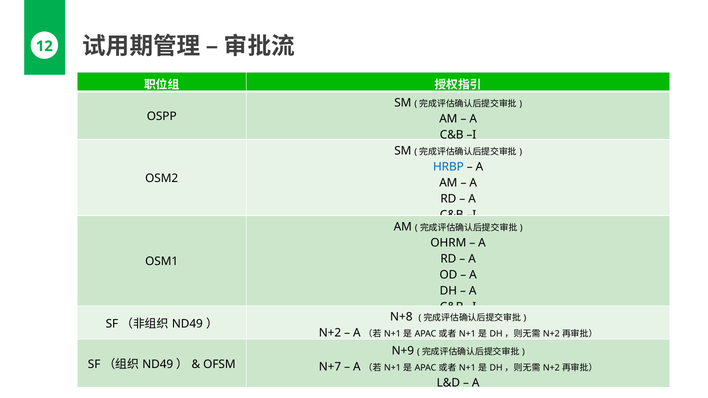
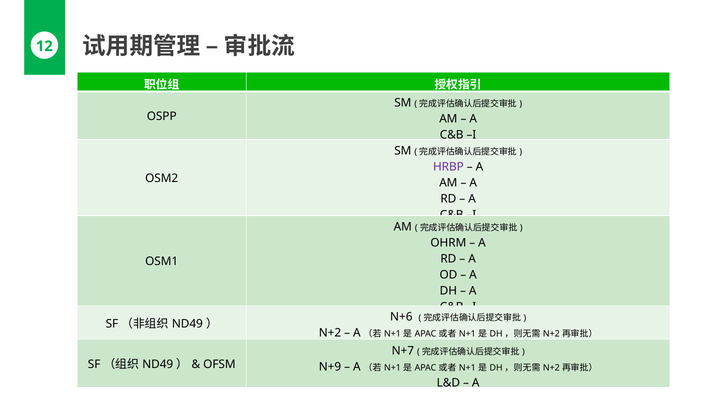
HRBP colour: blue -> purple
N+8: N+8 -> N+6
N+9: N+9 -> N+7
N+7: N+7 -> N+9
